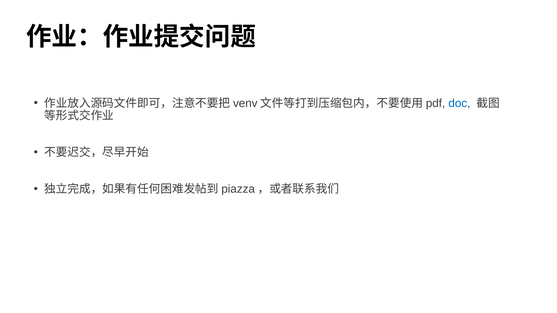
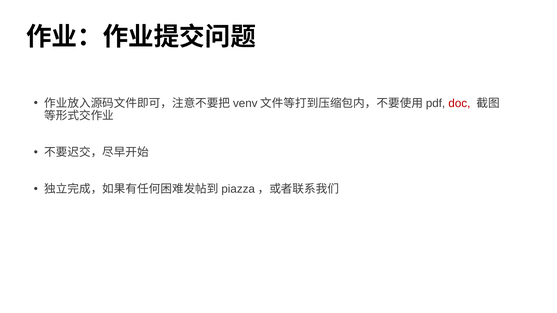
doc colour: blue -> red
